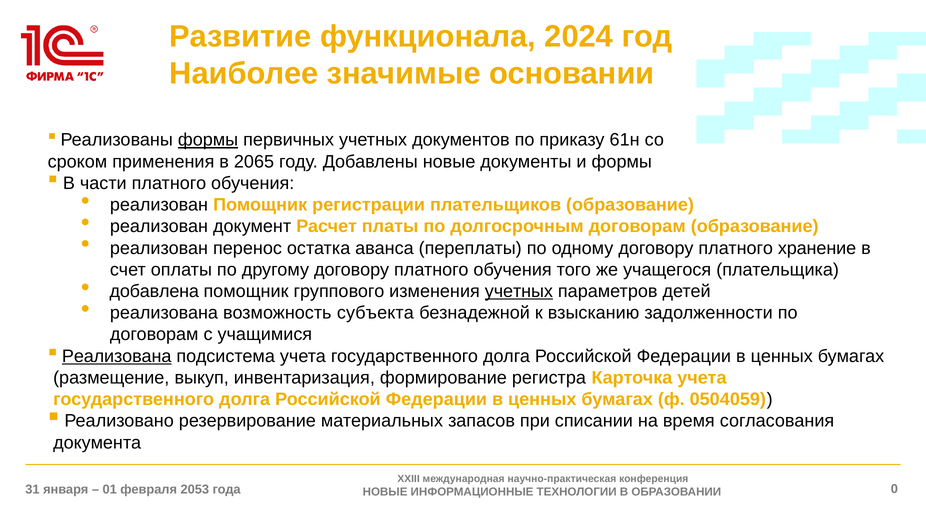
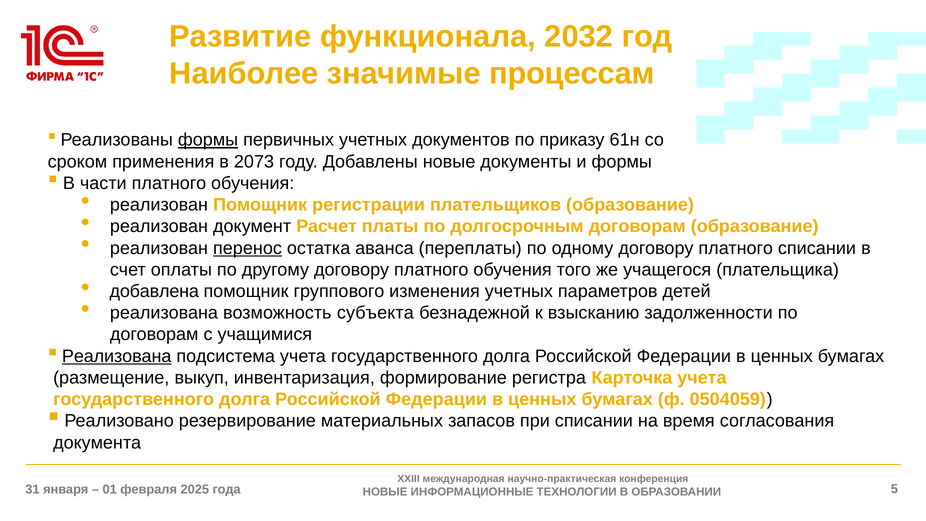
2024: 2024 -> 2032
основании: основании -> процессам
2065: 2065 -> 2073
перенос underline: none -> present
платного хранение: хранение -> списании
учетных at (519, 291) underline: present -> none
2053: 2053 -> 2025
0: 0 -> 5
